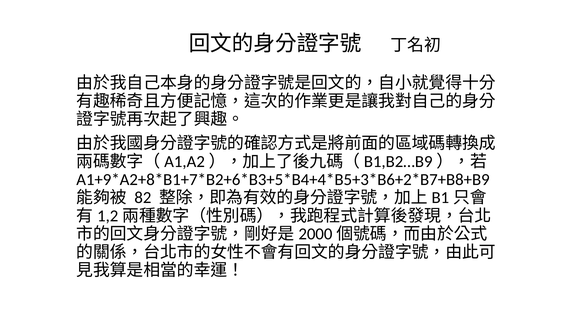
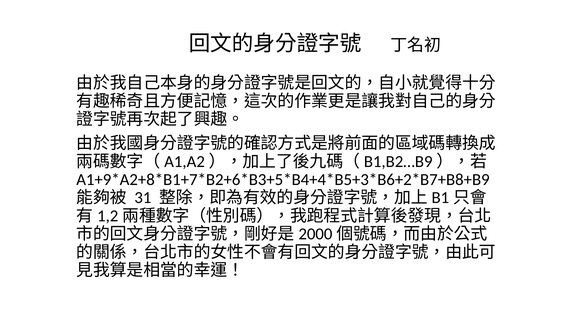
82: 82 -> 31
